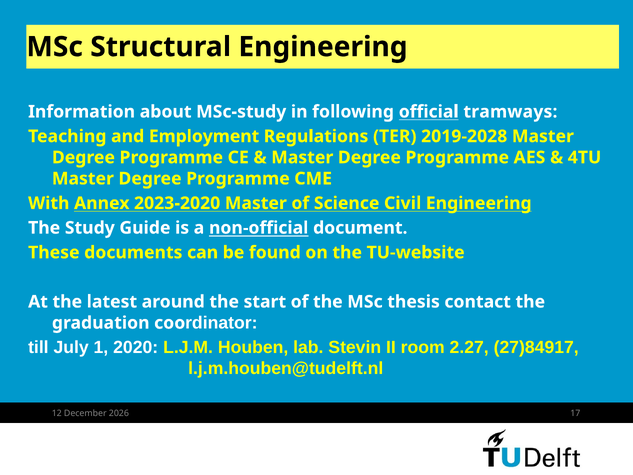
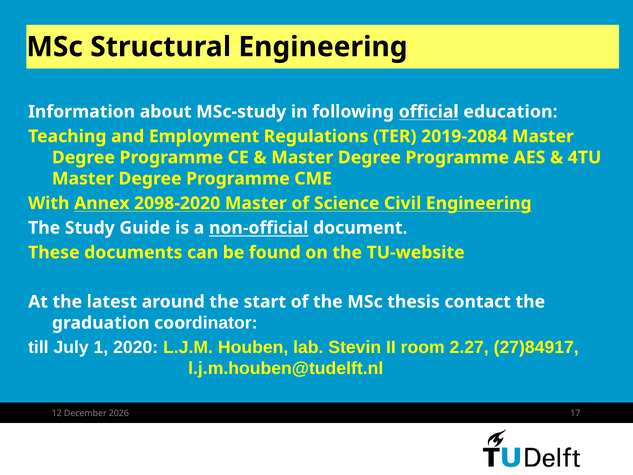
tramways: tramways -> education
2019-2028: 2019-2028 -> 2019-2084
2023-2020: 2023-2020 -> 2098-2020
